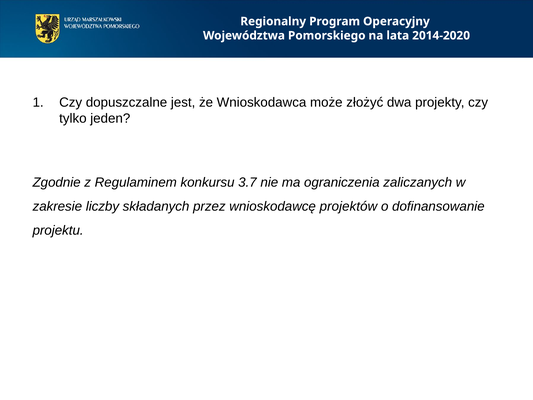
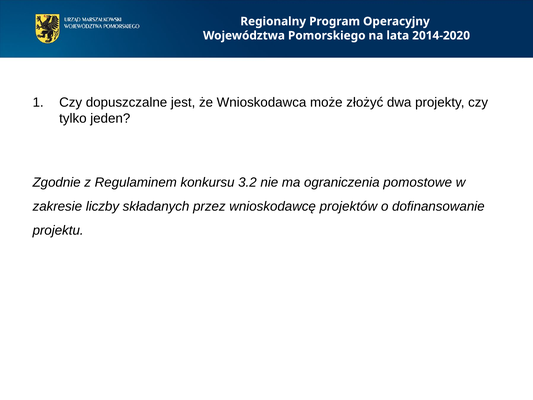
3.7: 3.7 -> 3.2
zaliczanych: zaliczanych -> pomostowe
